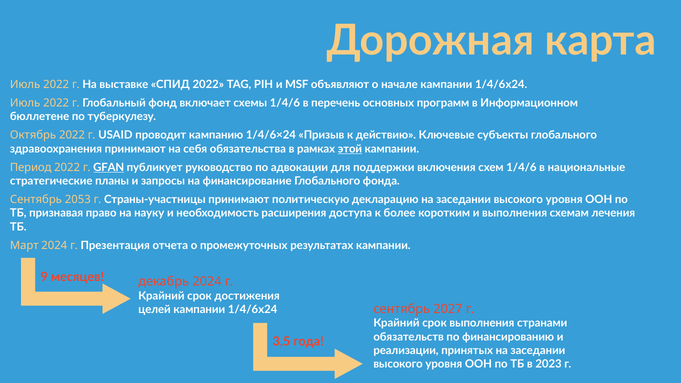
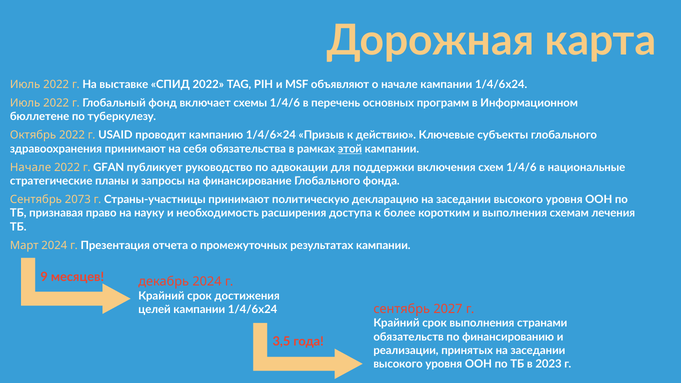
Период at (31, 167): Период -> Начале
GFAN underline: present -> none
2053: 2053 -> 2073
